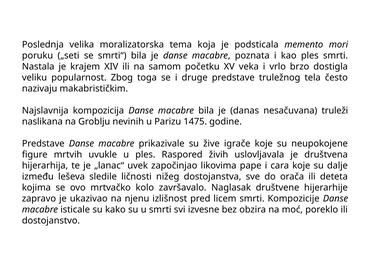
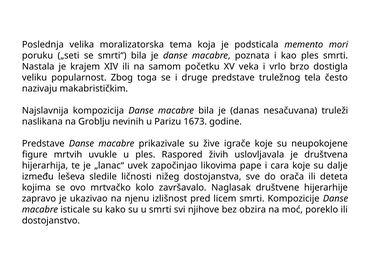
1475: 1475 -> 1673
izvesne: izvesne -> njihove
